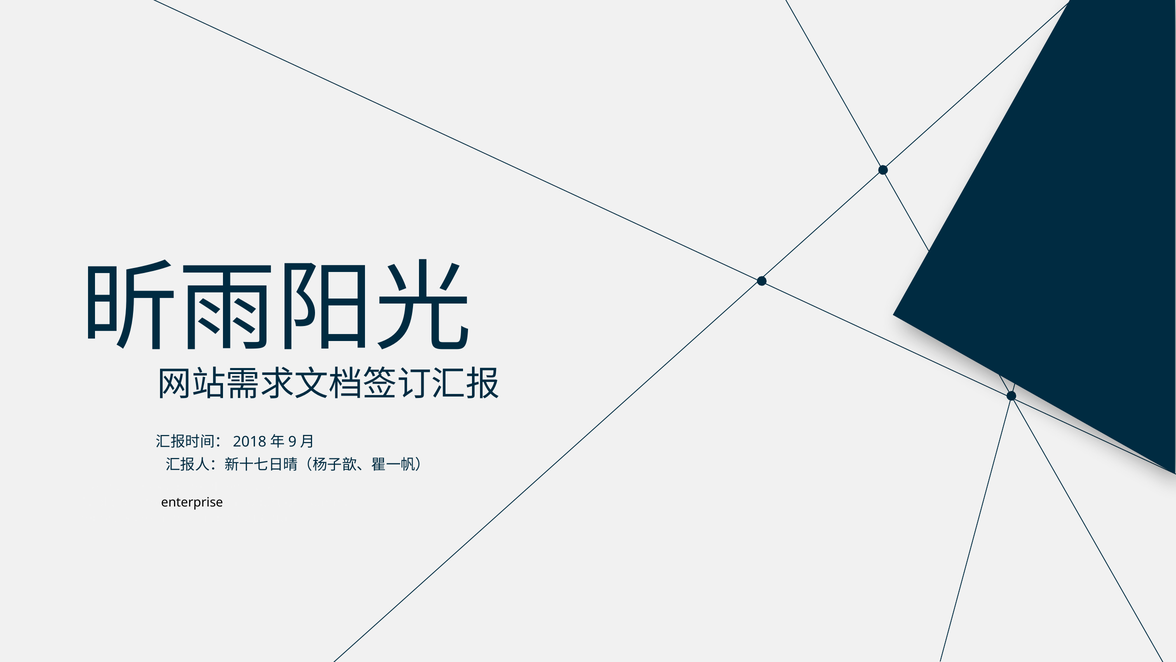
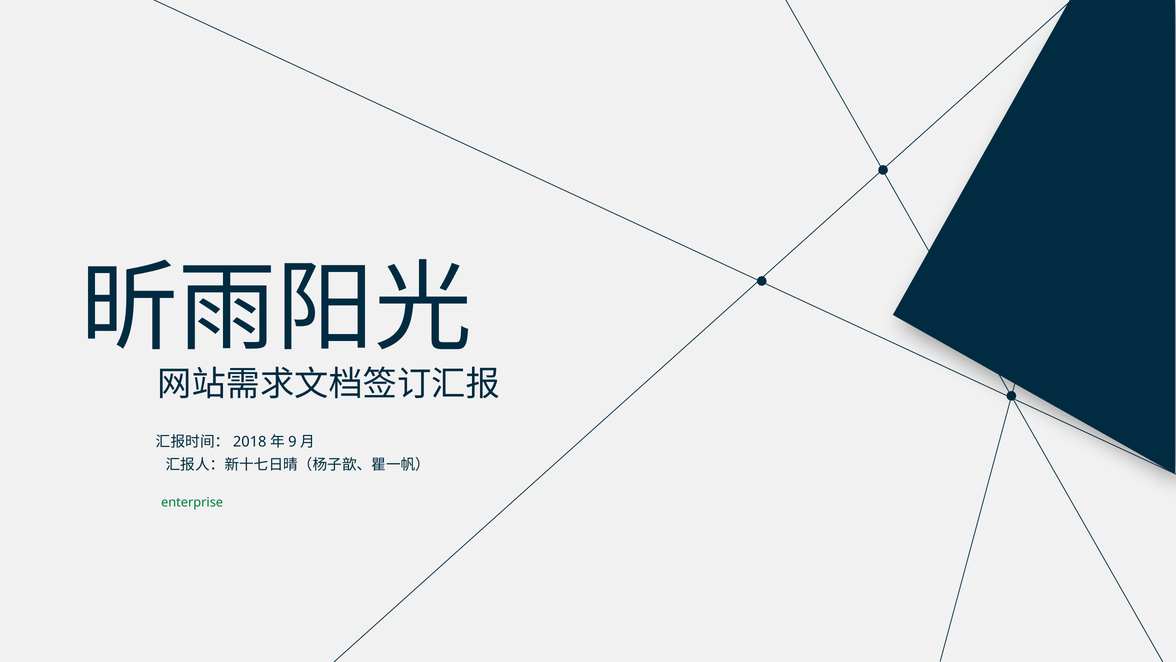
enterprise colour: black -> green
